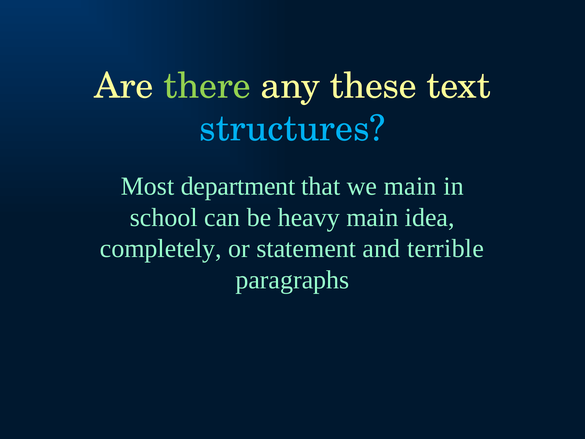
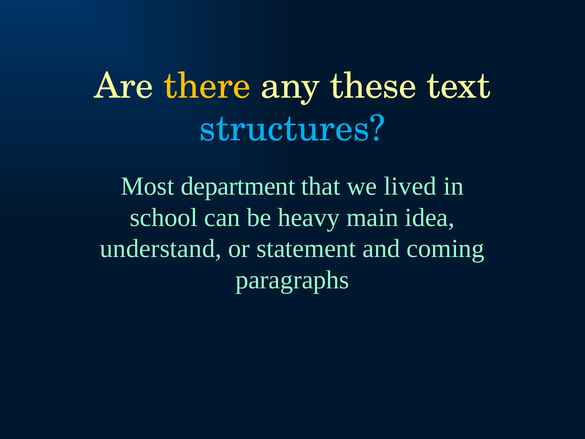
there colour: light green -> yellow
we main: main -> lived
completely: completely -> understand
terrible: terrible -> coming
